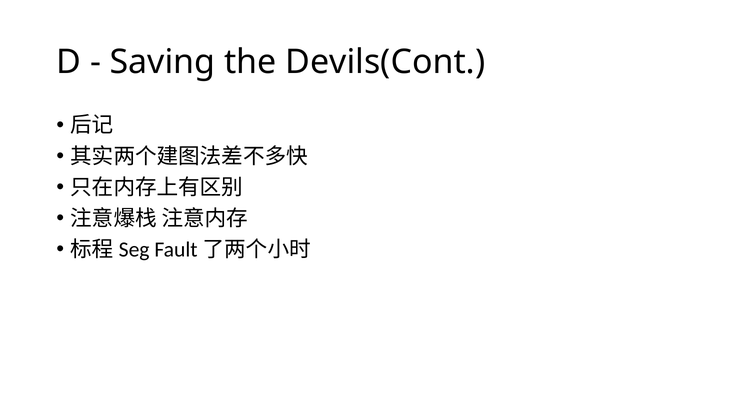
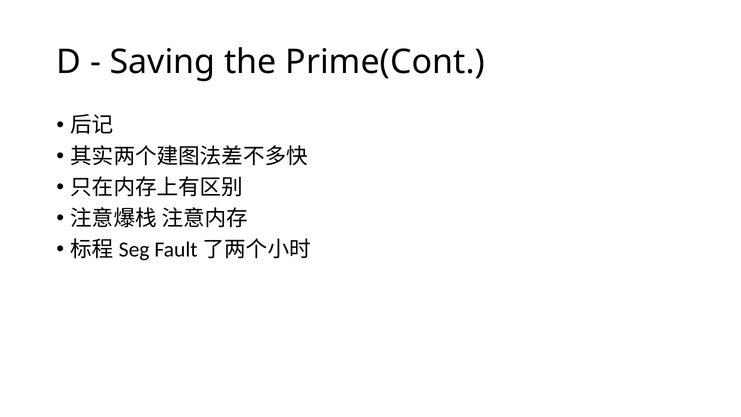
Devils(Cont: Devils(Cont -> Prime(Cont
